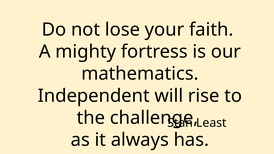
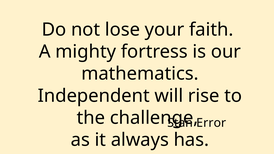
Least: Least -> Error
